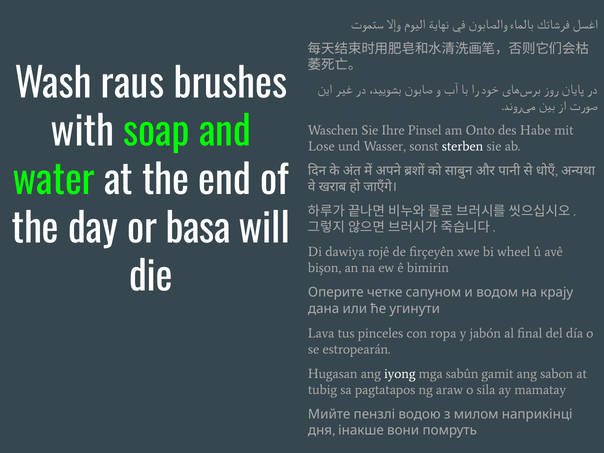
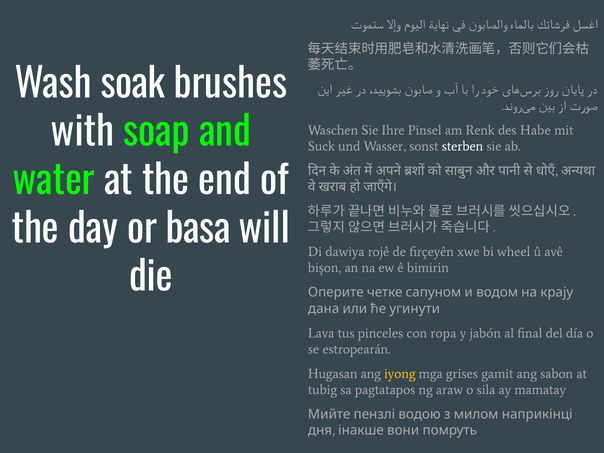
raus: raus -> soak
Onto: Onto -> Renk
Lose: Lose -> Suck
iyong colour: white -> yellow
sabûn: sabûn -> grises
